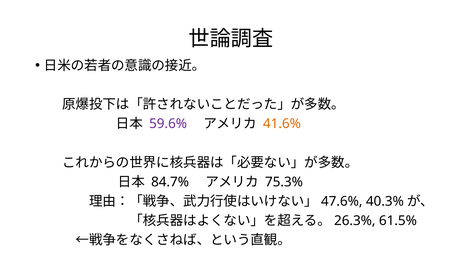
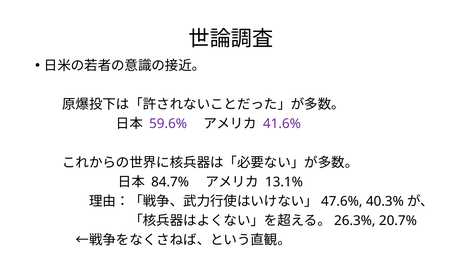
41.6% colour: orange -> purple
75.3%: 75.3% -> 13.1%
61.5%: 61.5% -> 20.7%
